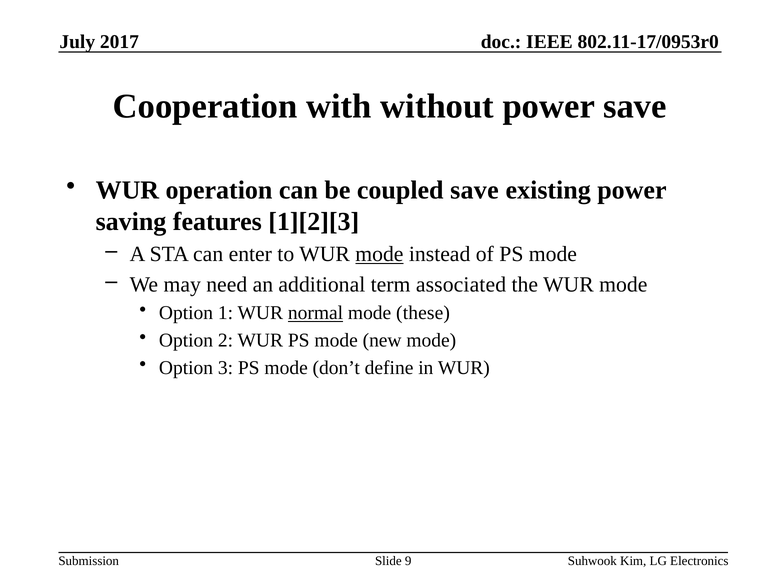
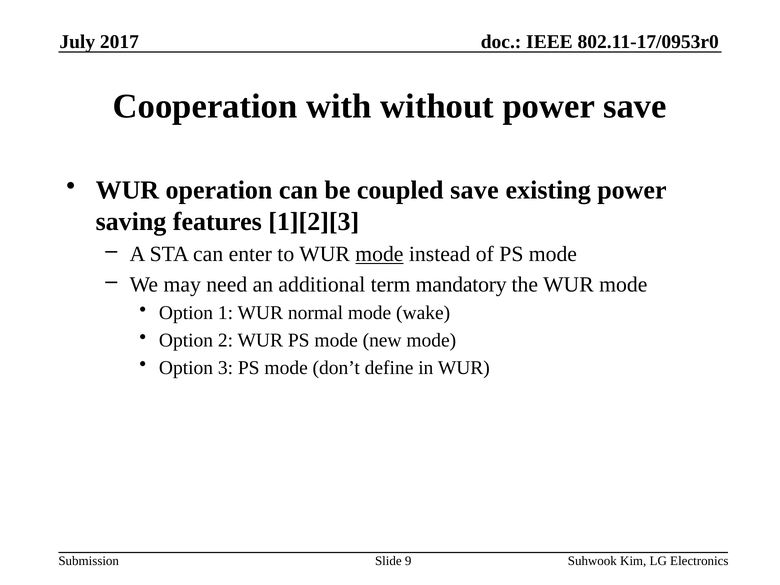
associated: associated -> mandatory
normal underline: present -> none
these: these -> wake
